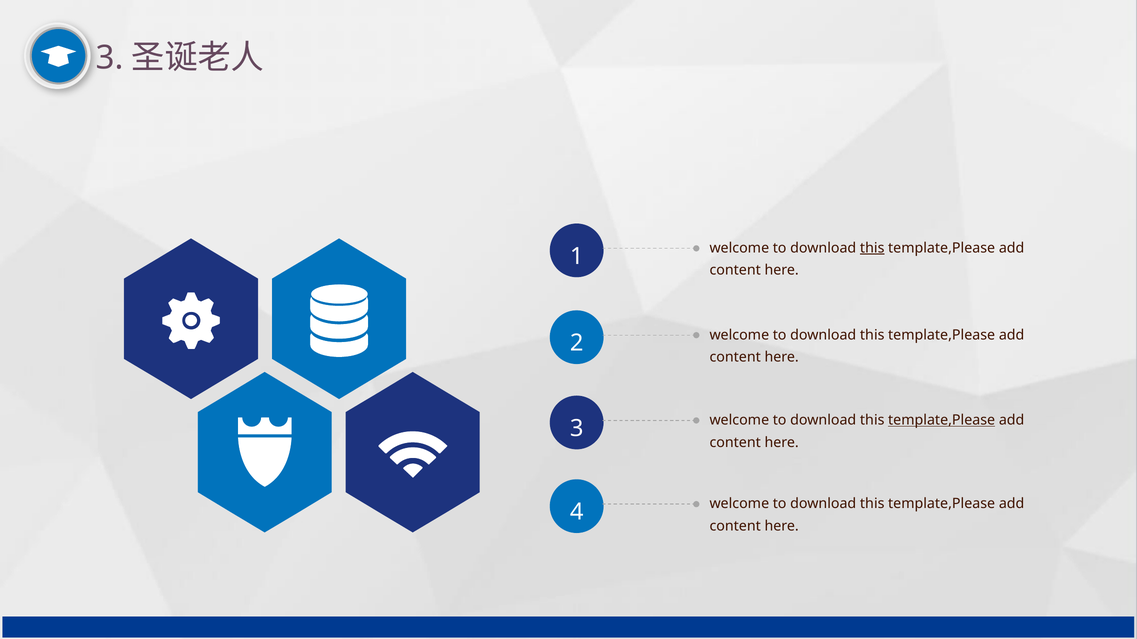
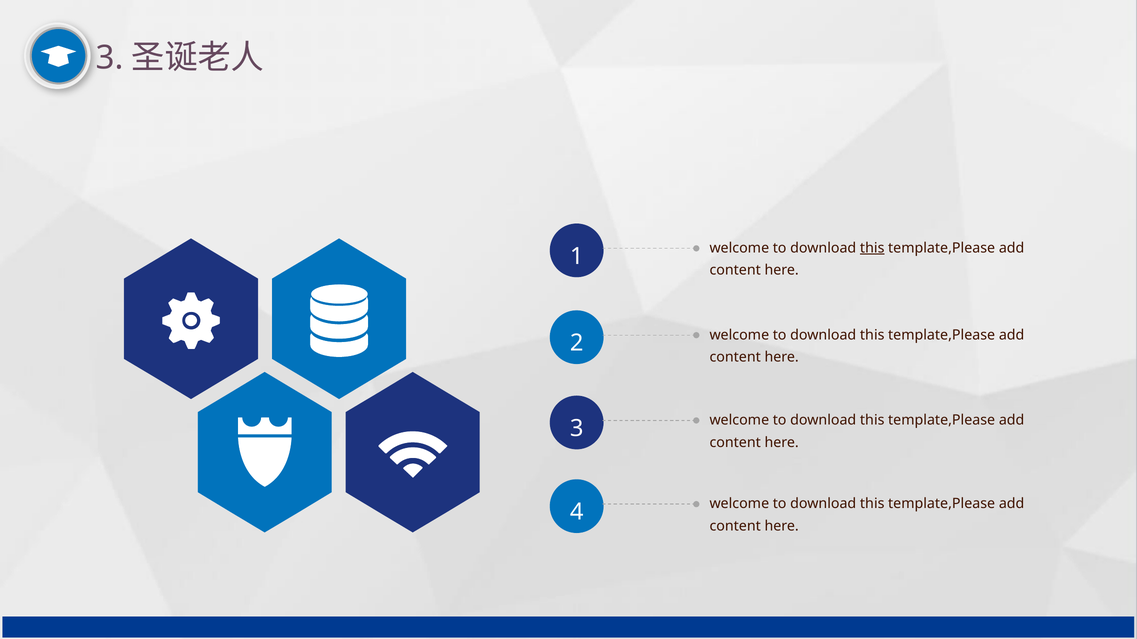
template,Please at (942, 421) underline: present -> none
